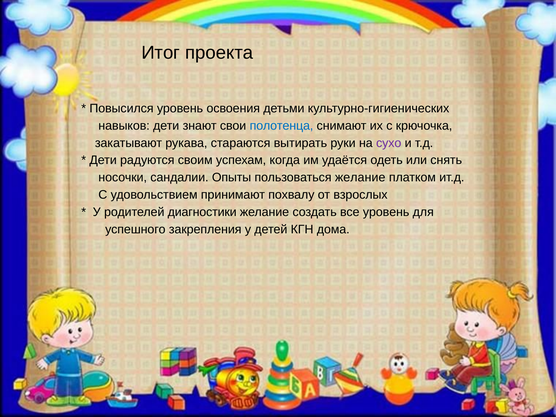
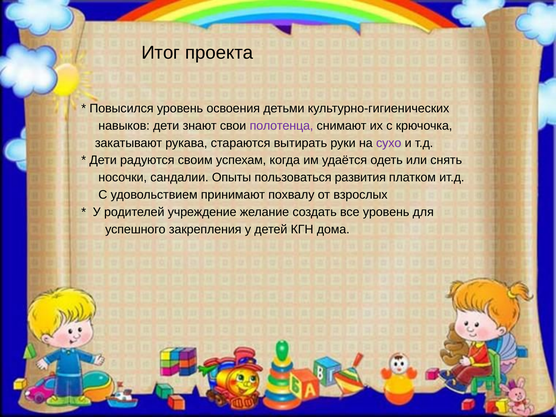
полотенца colour: blue -> purple
пользоваться желание: желание -> развития
диагностики: диагностики -> учреждение
